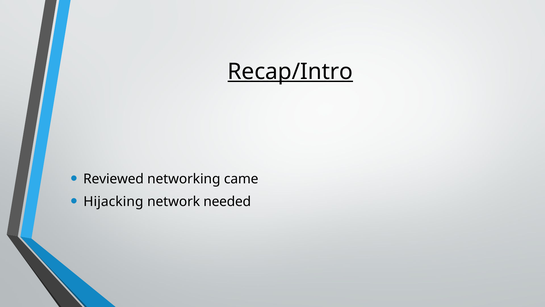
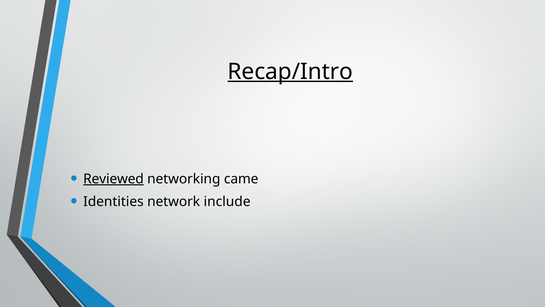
Reviewed underline: none -> present
Hijacking: Hijacking -> Identities
needed: needed -> include
